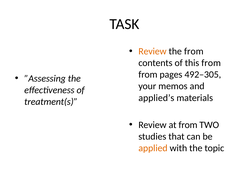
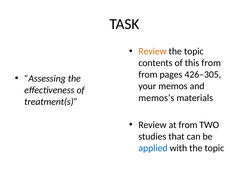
from at (194, 51): from -> topic
492–305: 492–305 -> 426–305
applied’s: applied’s -> memos’s
applied colour: orange -> blue
